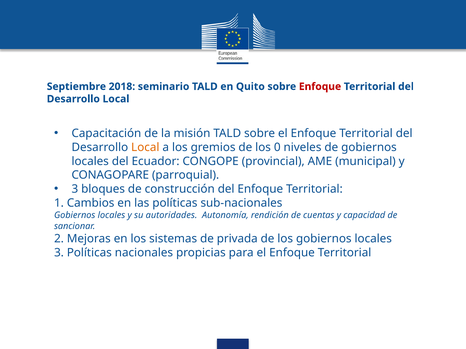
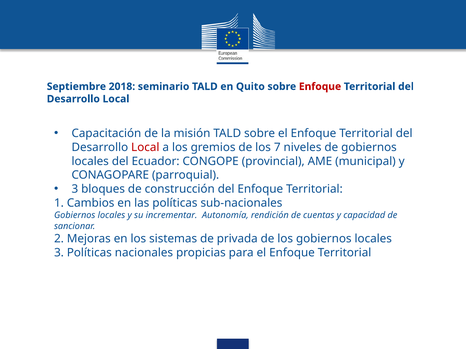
Local at (145, 147) colour: orange -> red
0: 0 -> 7
autoridades: autoridades -> incrementar
